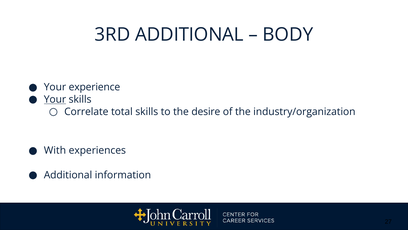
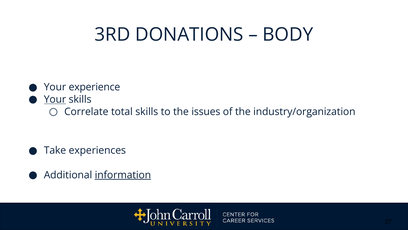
3RD ADDITIONAL: ADDITIONAL -> DONATIONS
desire: desire -> issues
With: With -> Take
information underline: none -> present
